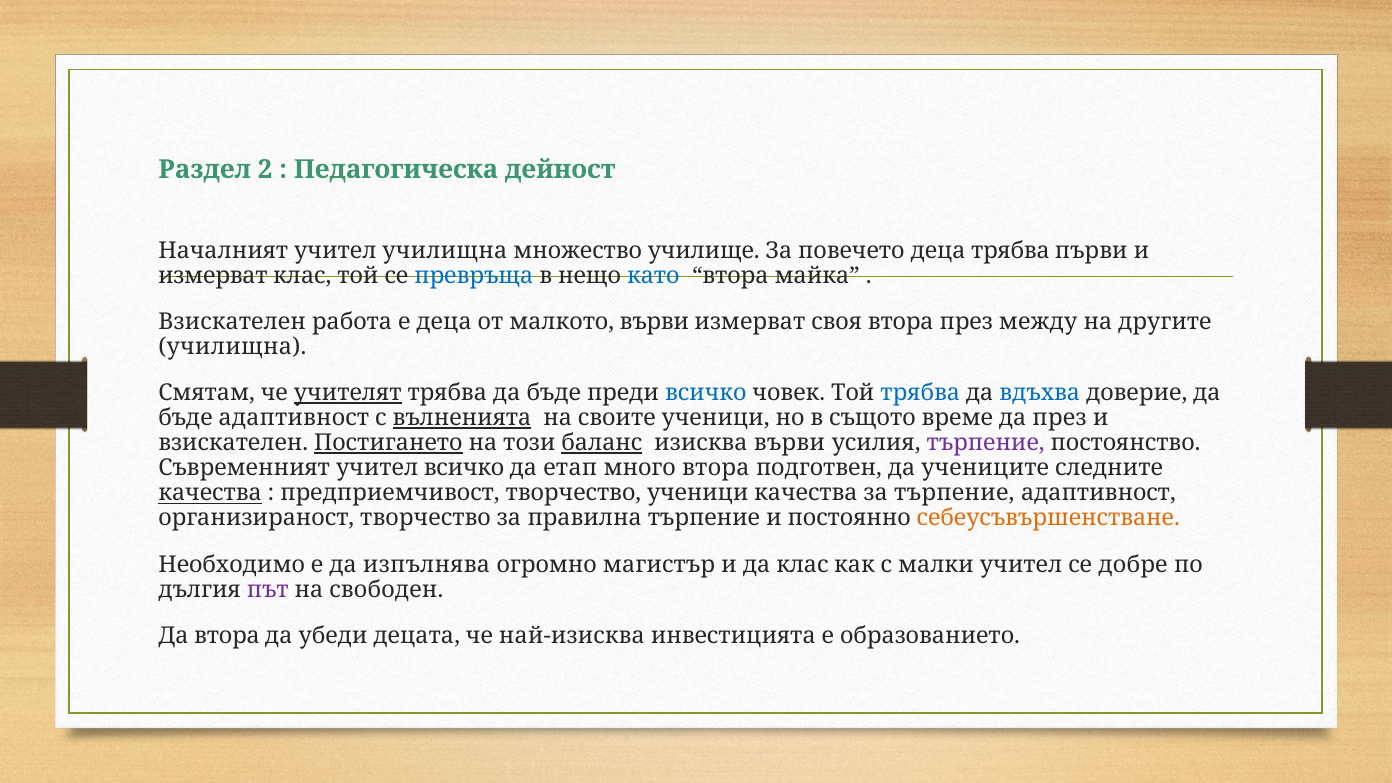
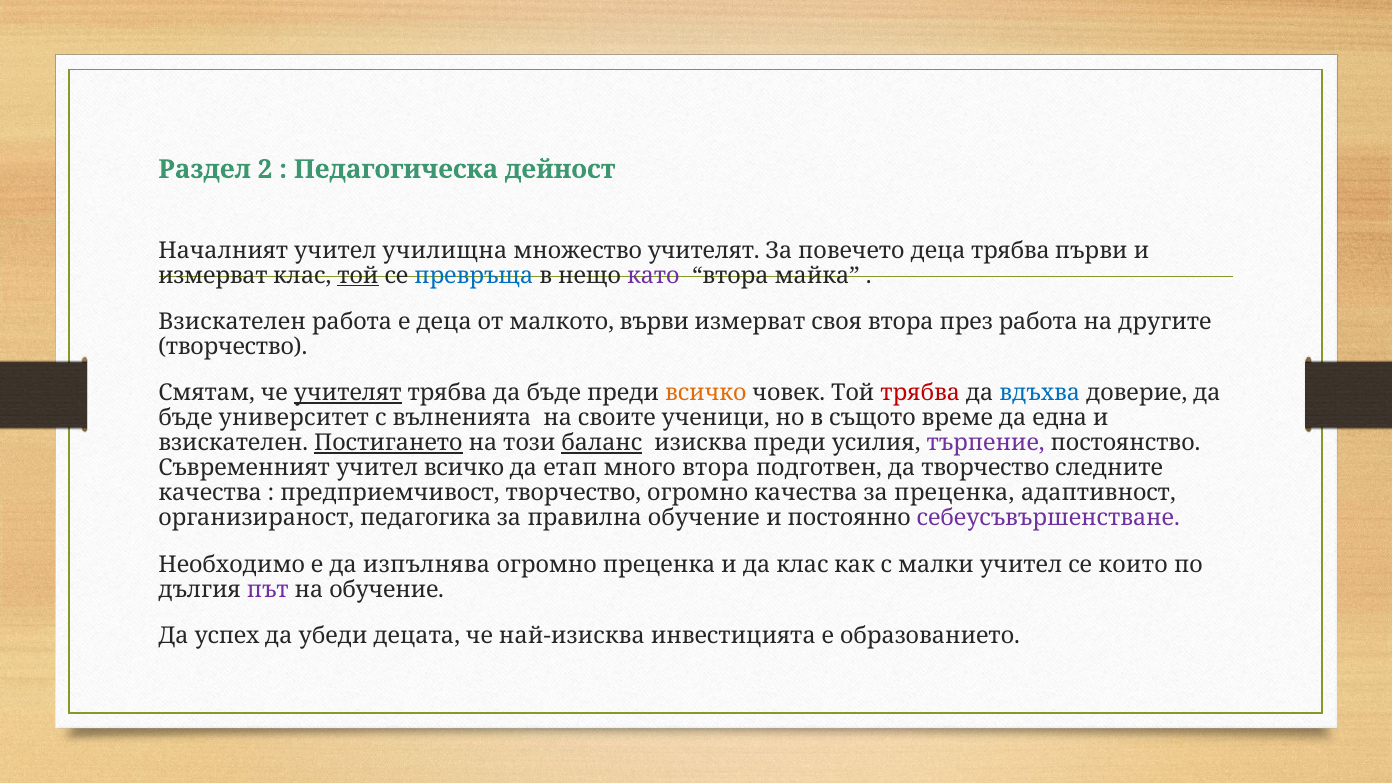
множество училище: училище -> учителят
той at (358, 276) underline: none -> present
като colour: blue -> purple
през между: между -> работа
училищна at (232, 347): училищна -> творчество
всичко at (706, 393) colour: blue -> orange
трябва at (920, 393) colour: blue -> red
бъде адаптивност: адаптивност -> университет
вълненията underline: present -> none
да през: през -> една
изисква върви: върви -> преди
да учениците: учениците -> творчество
качества at (210, 493) underline: present -> none
творчество ученици: ученици -> огромно
за търпение: търпение -> преценка
организираност творчество: творчество -> педагогика
правилна търпение: търпение -> обучение
себеусъвършенстване colour: orange -> purple
огромно магистър: магистър -> преценка
добре: добре -> които
на свободен: свободен -> обучение
Да втора: втора -> успех
